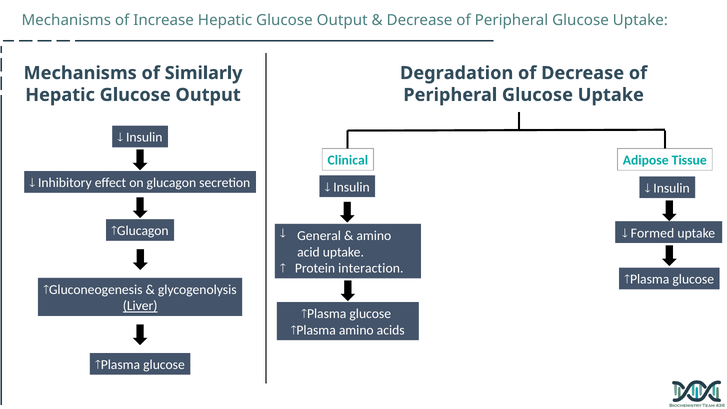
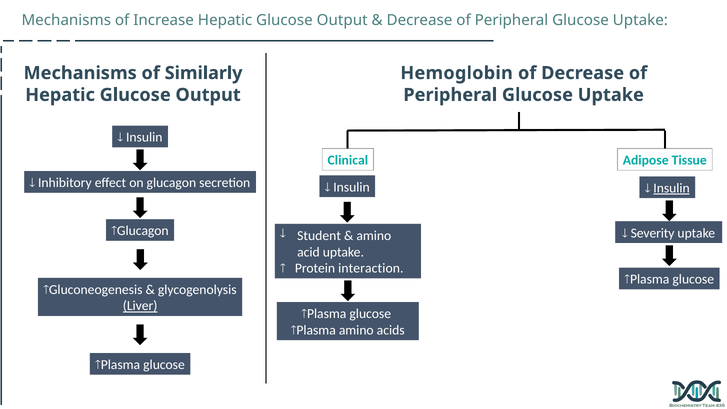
Degradation: Degradation -> Hemoglobin
Insulin at (672, 188) underline: none -> present
Formed: Formed -> Severity
General: General -> Student
